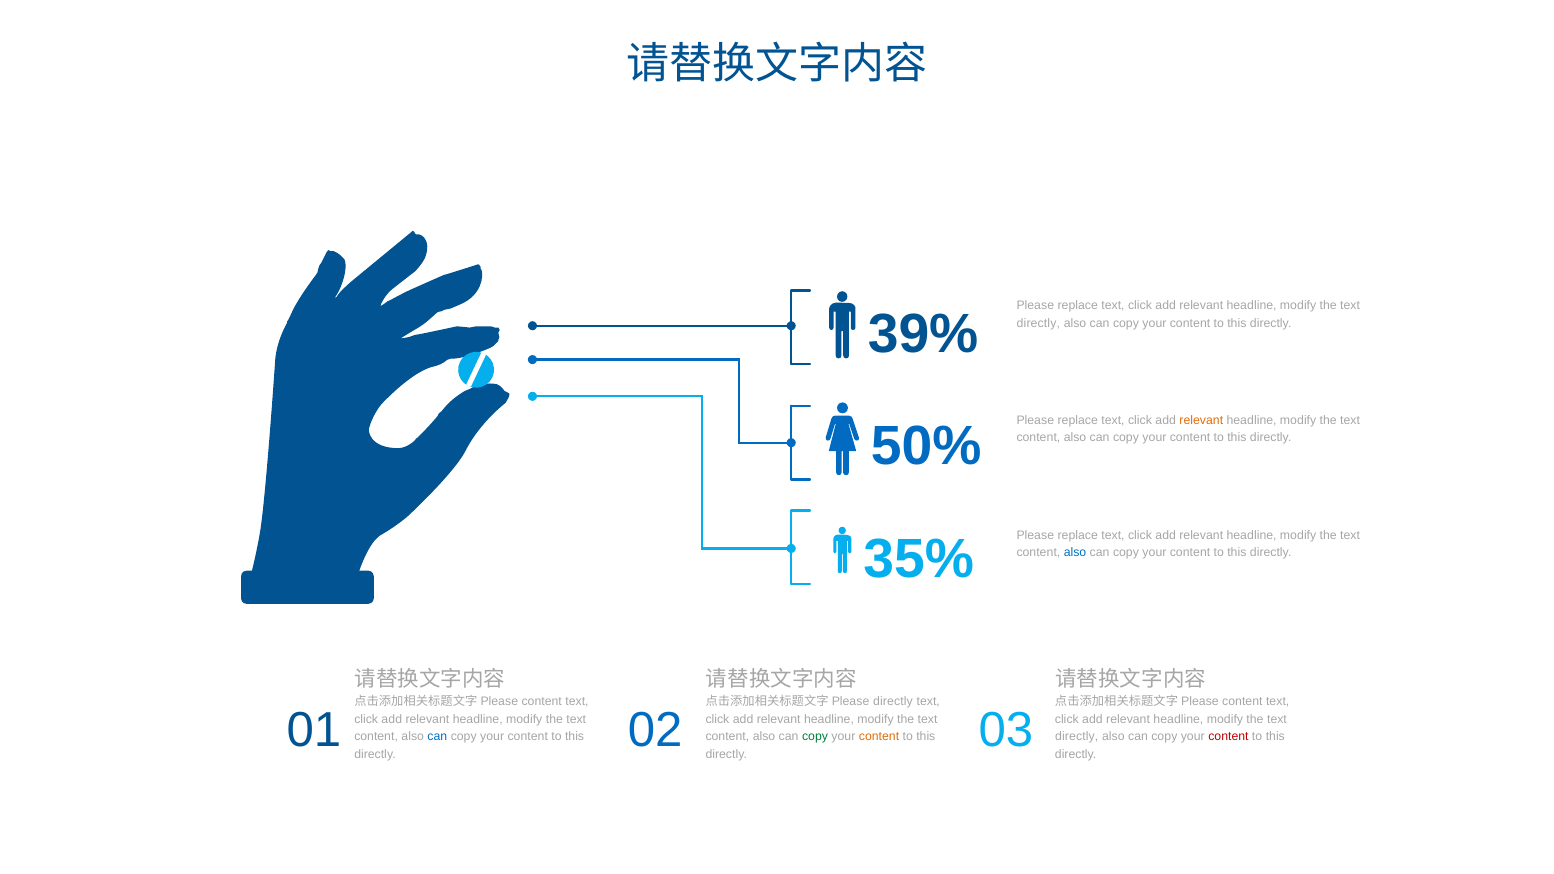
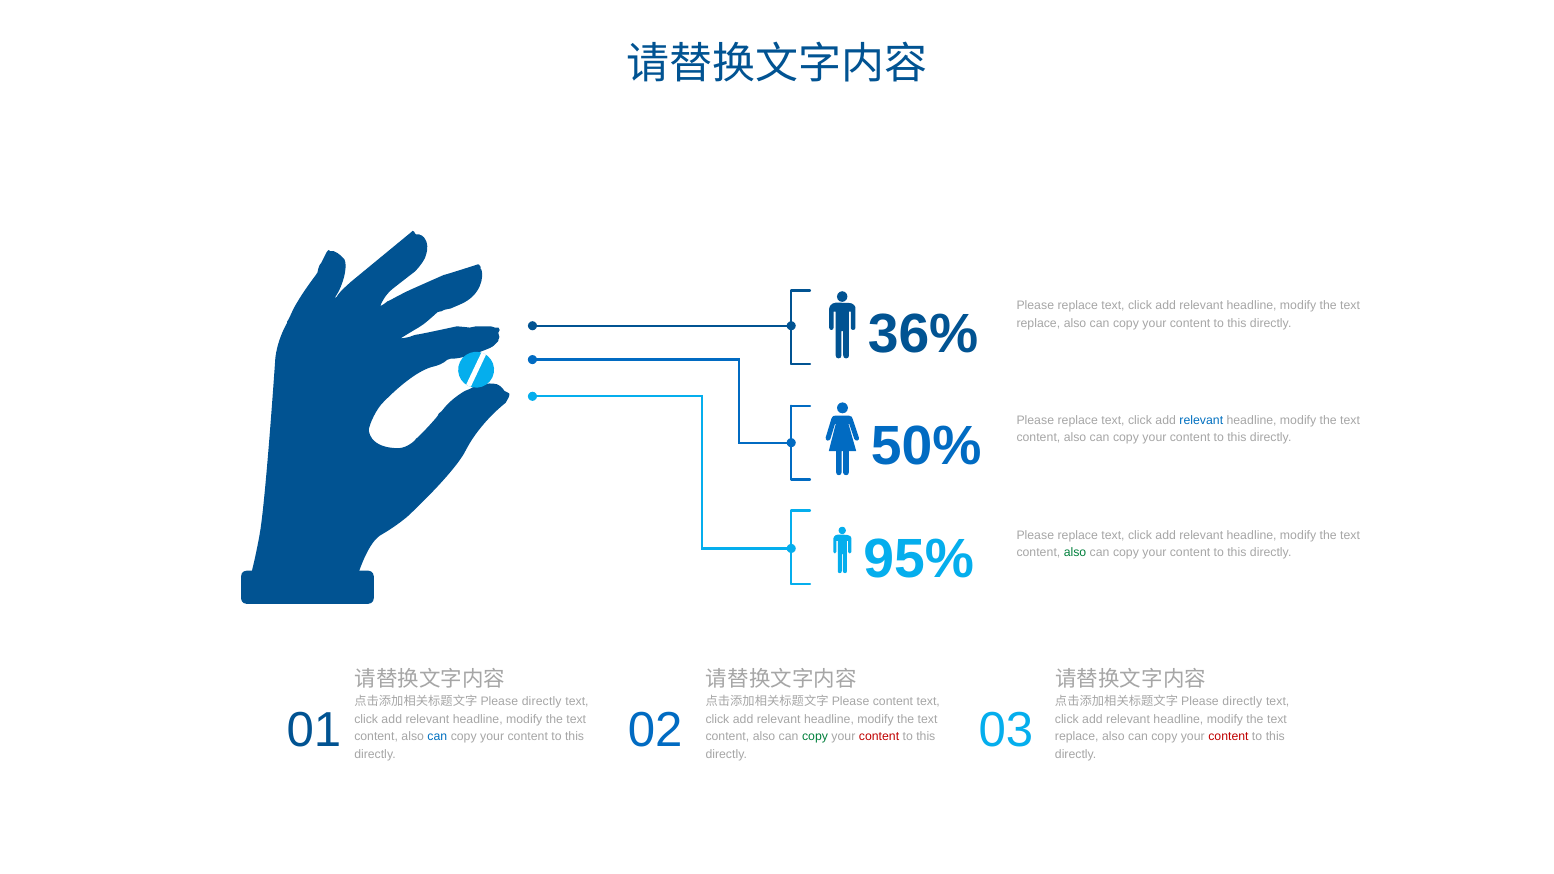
39%: 39% -> 36%
directly at (1038, 323): directly -> replace
relevant at (1201, 420) colour: orange -> blue
35%: 35% -> 95%
also at (1075, 553) colour: blue -> green
content at (542, 702): content -> directly
Please directly: directly -> content
content at (1242, 702): content -> directly
content at (879, 737) colour: orange -> red
directly at (1077, 737): directly -> replace
